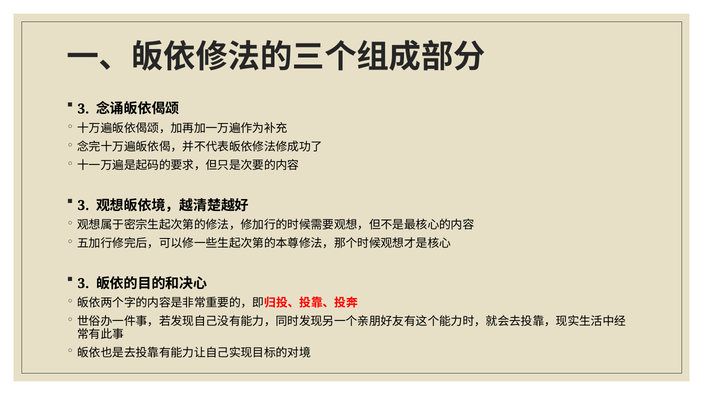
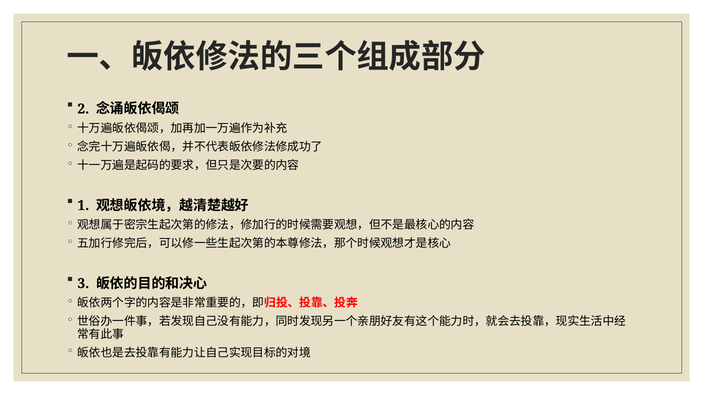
3 at (83, 109): 3 -> 2
3 at (83, 206): 3 -> 1
